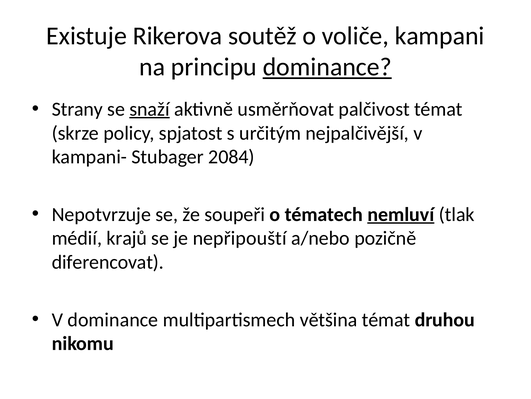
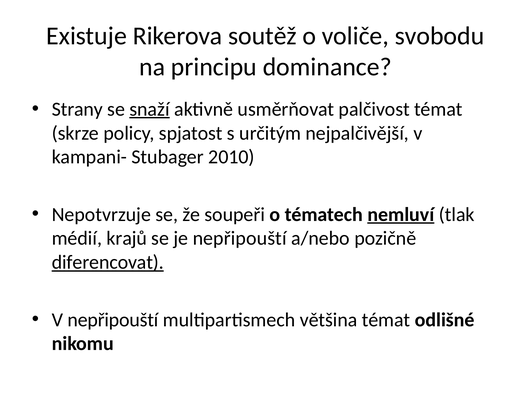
kampani: kampani -> svobodu
dominance at (327, 67) underline: present -> none
2084: 2084 -> 2010
diferencovat underline: none -> present
V dominance: dominance -> nepřipouští
druhou: druhou -> odlišné
